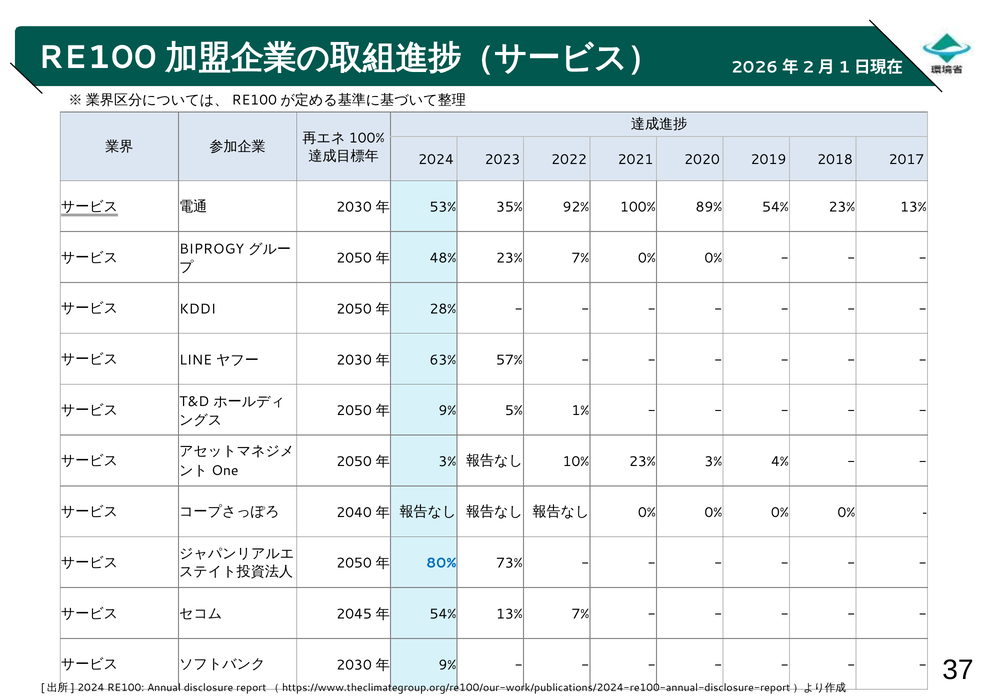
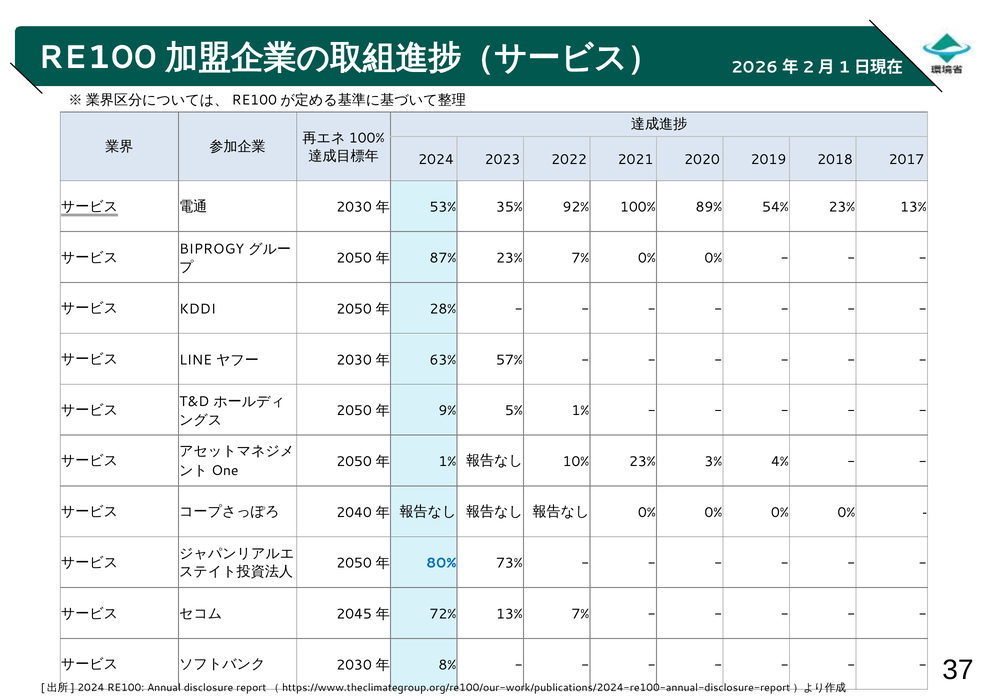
48%: 48% -> 87%
3% at (447, 462): 3% -> 1%
54% at (443, 615): 54% -> 72%
9% at (447, 666): 9% -> 8%
